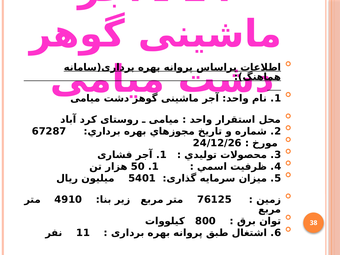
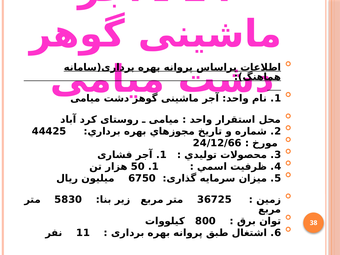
67287: 67287 -> 44425
24/12/26: 24/12/26 -> 24/12/66
5401: 5401 -> 6750
4910: 4910 -> 5830
76125: 76125 -> 36725
